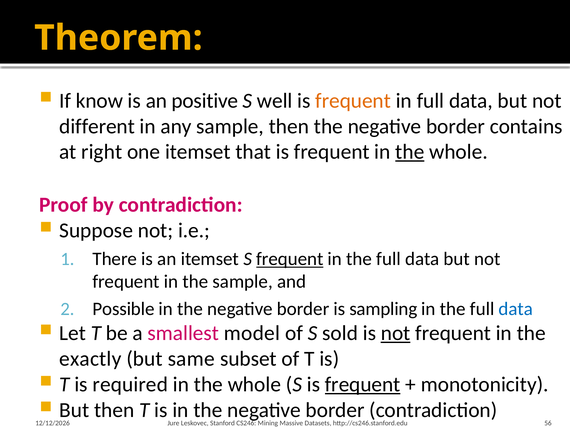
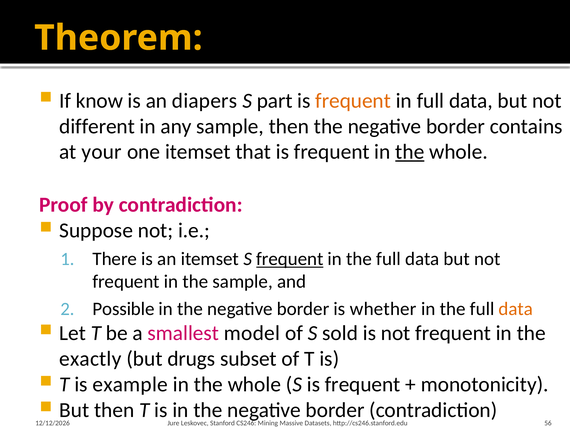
positive: positive -> diapers
well: well -> part
right: right -> your
sampling: sampling -> whether
data at (516, 309) colour: blue -> orange
not at (396, 334) underline: present -> none
same: same -> drugs
required: required -> example
frequent at (363, 385) underline: present -> none
